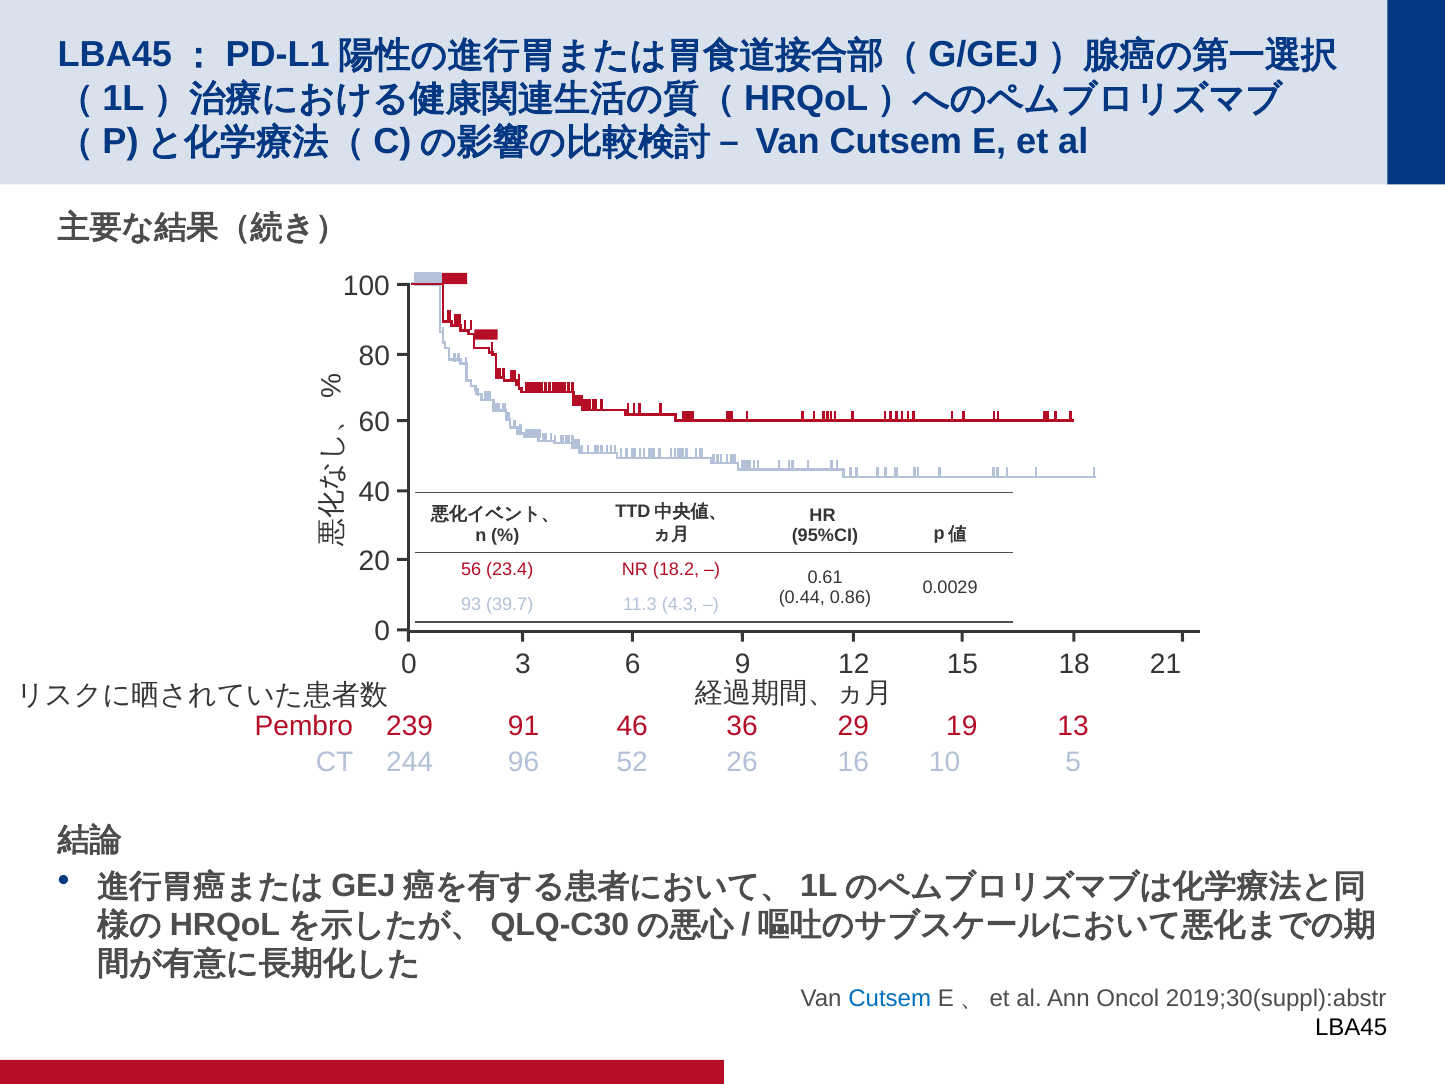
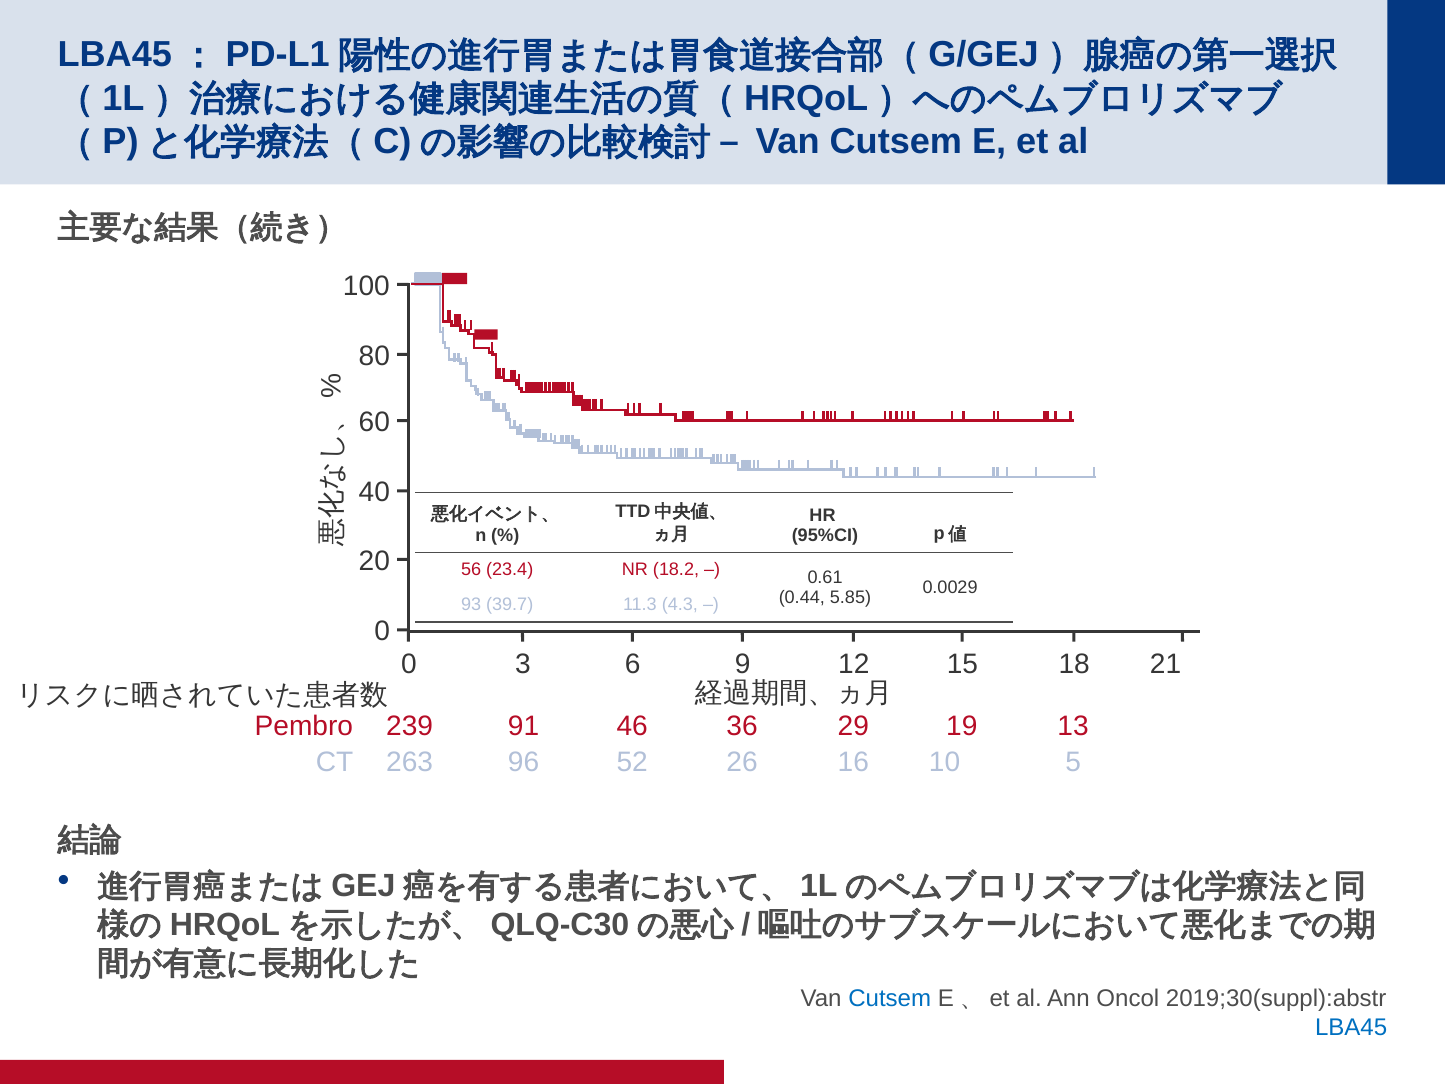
0.86: 0.86 -> 5.85
244: 244 -> 263
LBA45 colour: black -> blue
